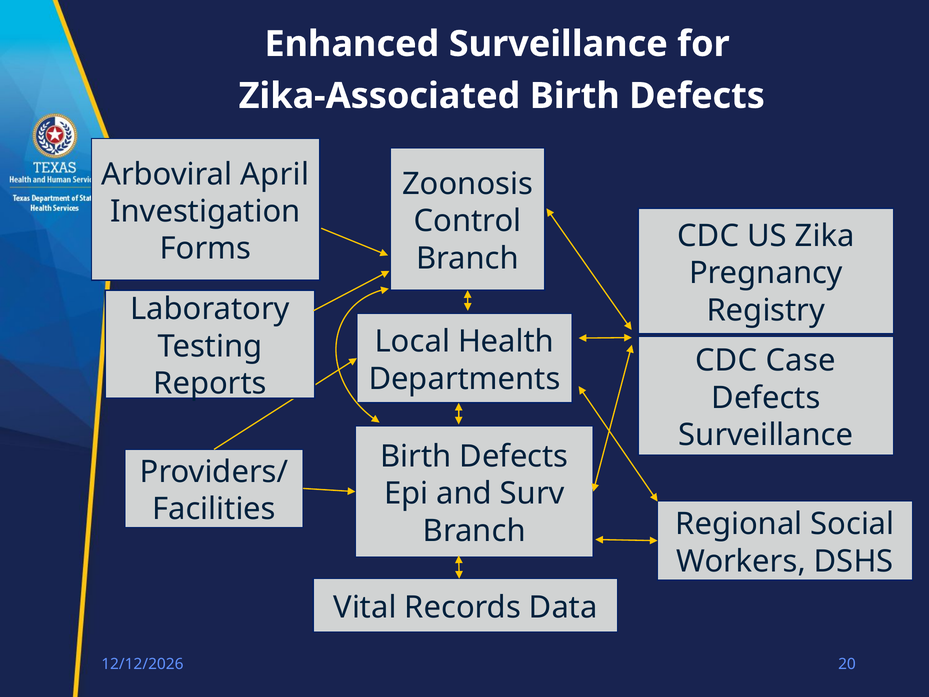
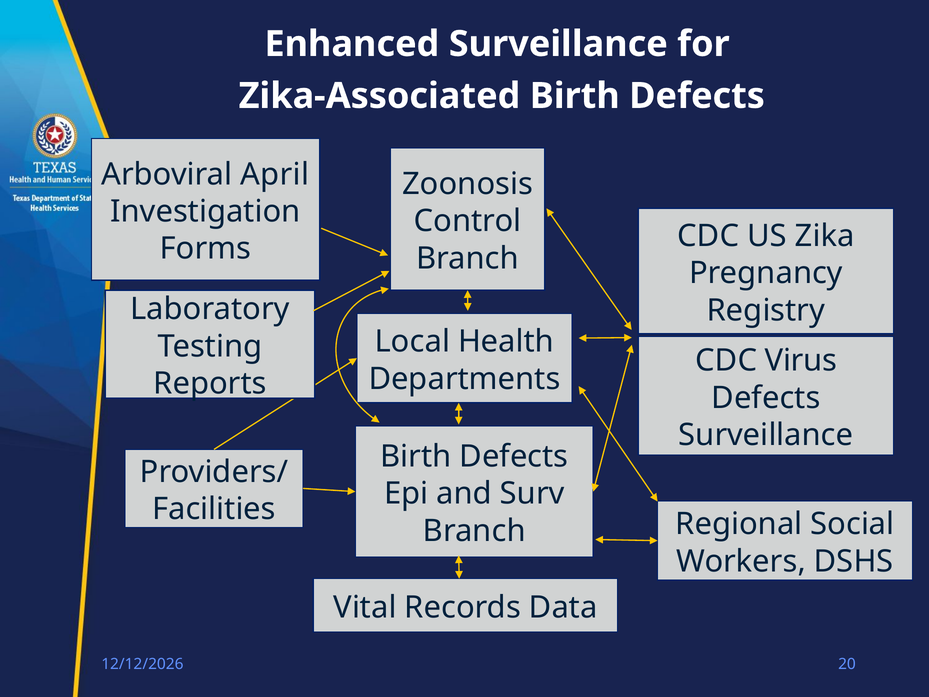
Case: Case -> Virus
